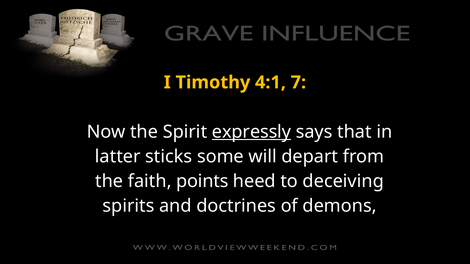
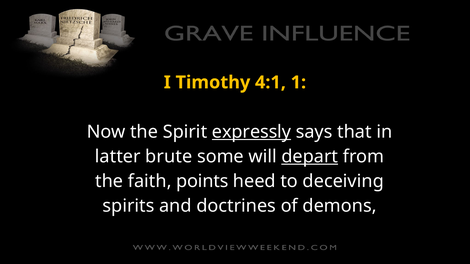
7: 7 -> 1
sticks: sticks -> brute
depart underline: none -> present
